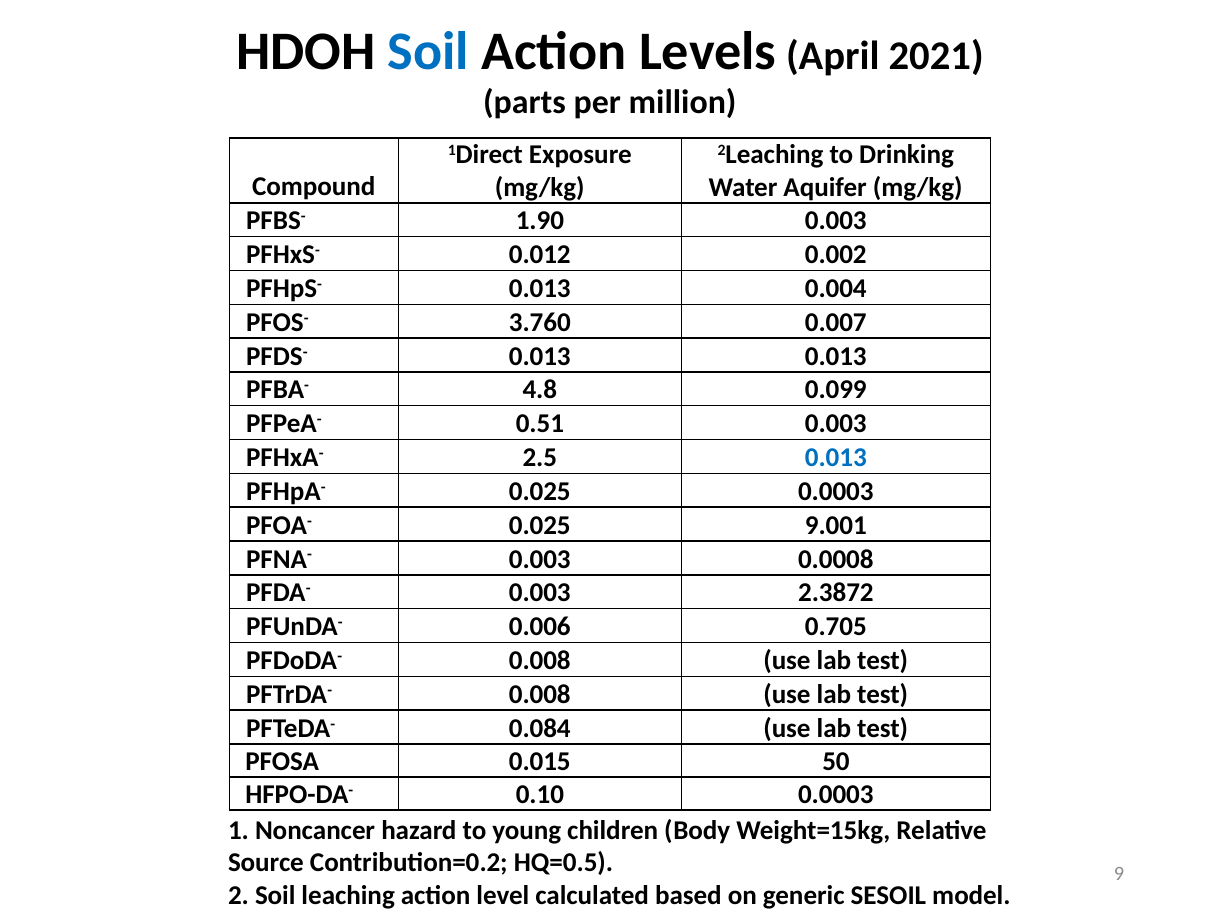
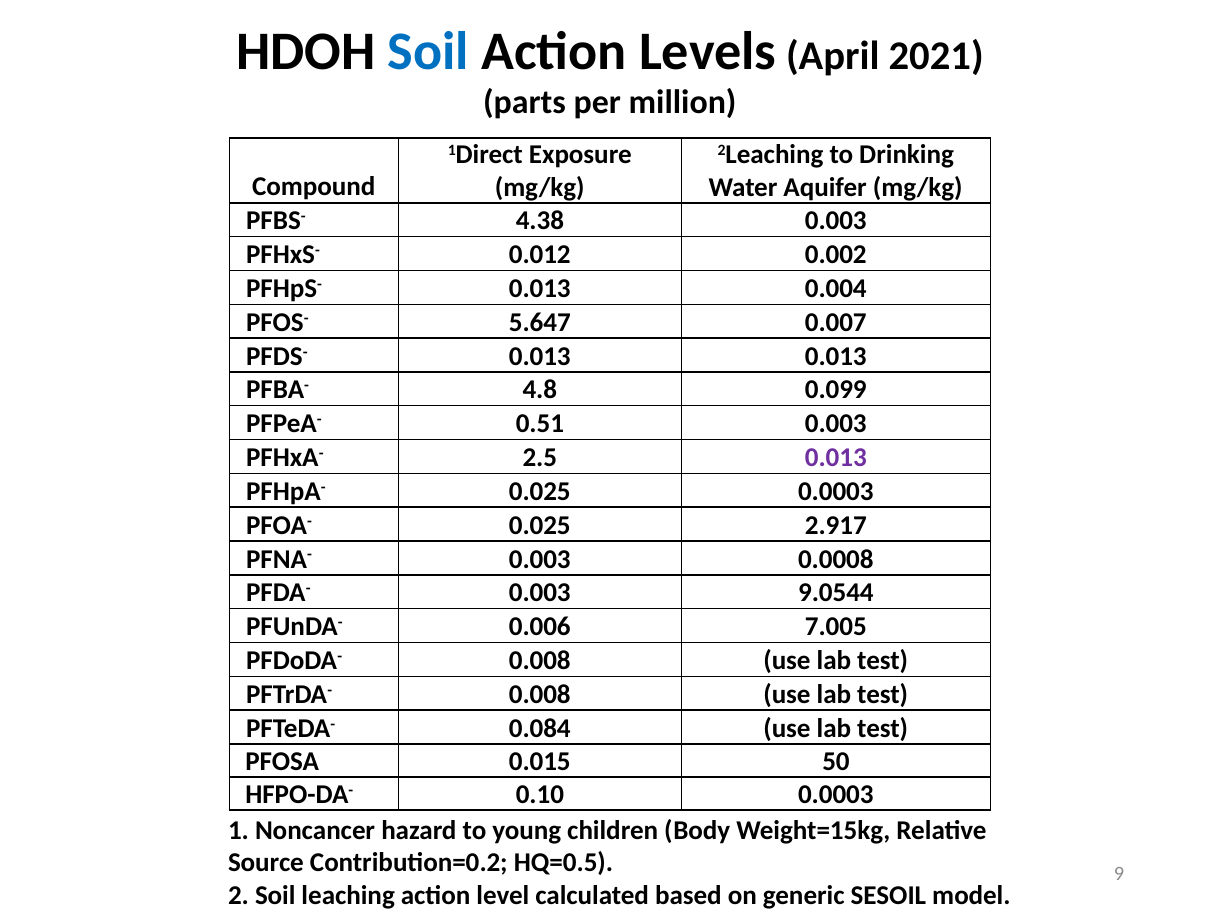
1.90: 1.90 -> 4.38
3.760: 3.760 -> 5.647
0.013 at (836, 458) colour: blue -> purple
9.001: 9.001 -> 2.917
2.3872: 2.3872 -> 9.0544
0.705: 0.705 -> 7.005
